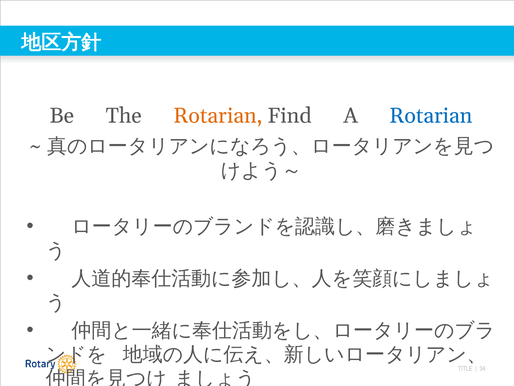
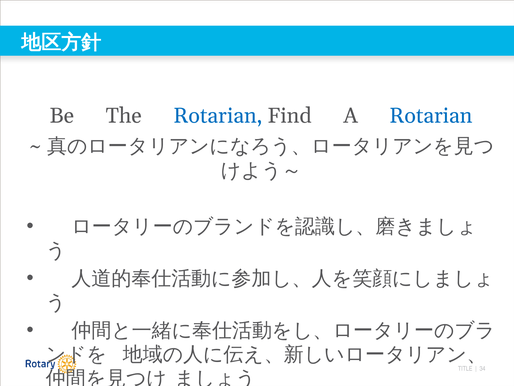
Rotarian at (218, 115) colour: orange -> blue
